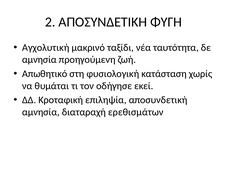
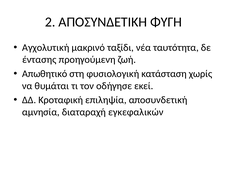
αμνησία at (39, 60): αμνησία -> έντασης
ερεθισμάτων: ερεθισμάτων -> εγκεφαλικών
